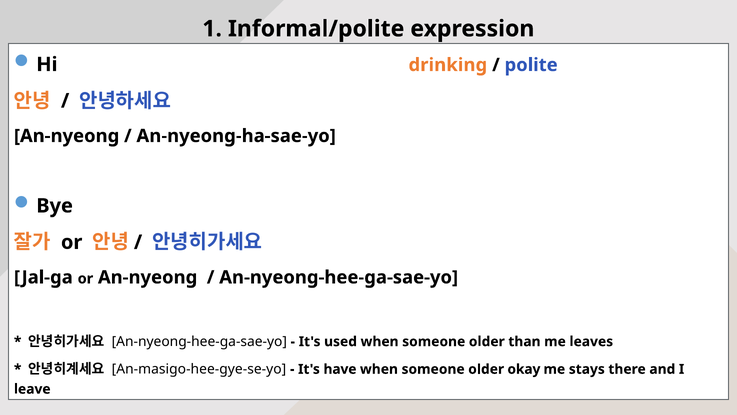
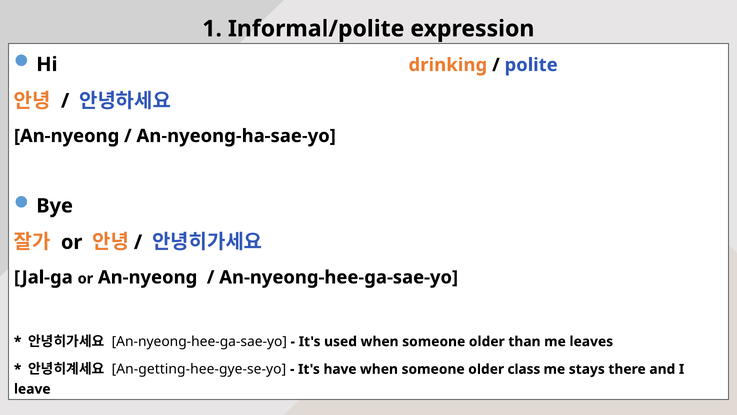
An-masigo-hee-gye-se-yo: An-masigo-hee-gye-se-yo -> An-getting-hee-gye-se-yo
okay: okay -> class
